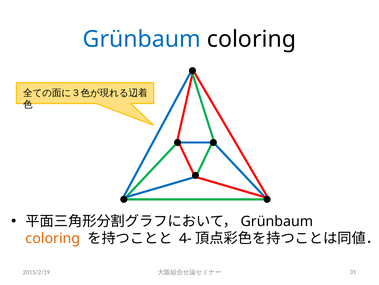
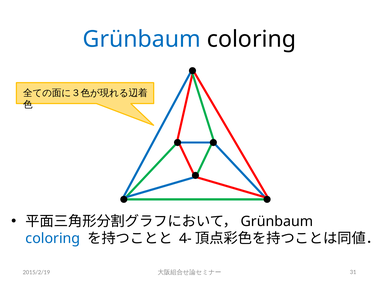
coloring at (53, 238) colour: orange -> blue
